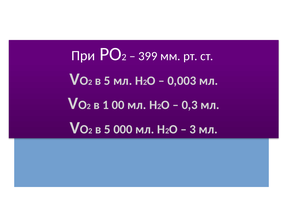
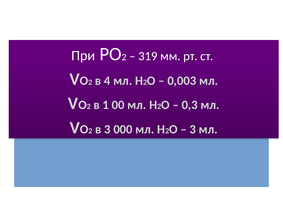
399: 399 -> 319
5 at (107, 80): 5 -> 4
5 at (107, 129): 5 -> 3
